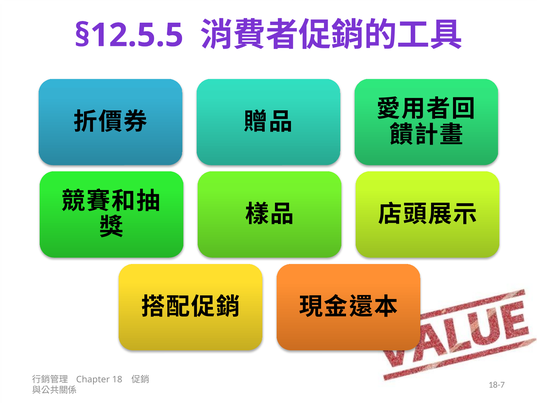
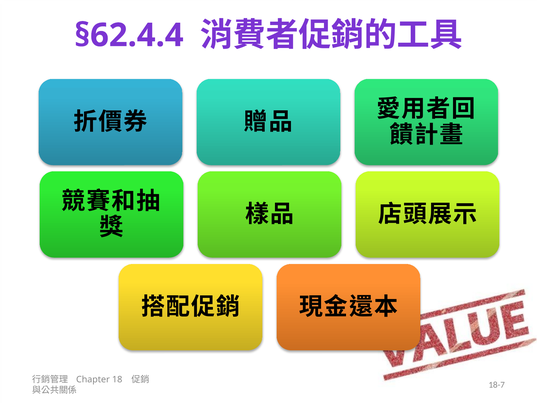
§12.5.5: §12.5.5 -> §62.4.4
